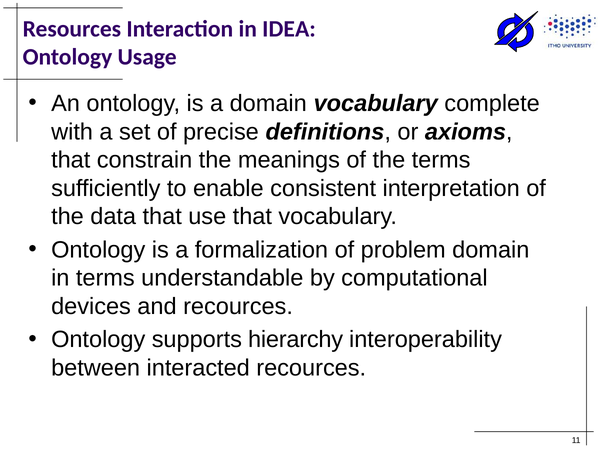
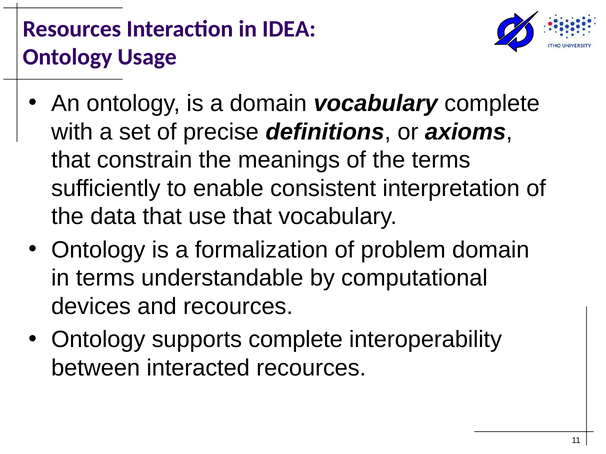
supports hierarchy: hierarchy -> complete
